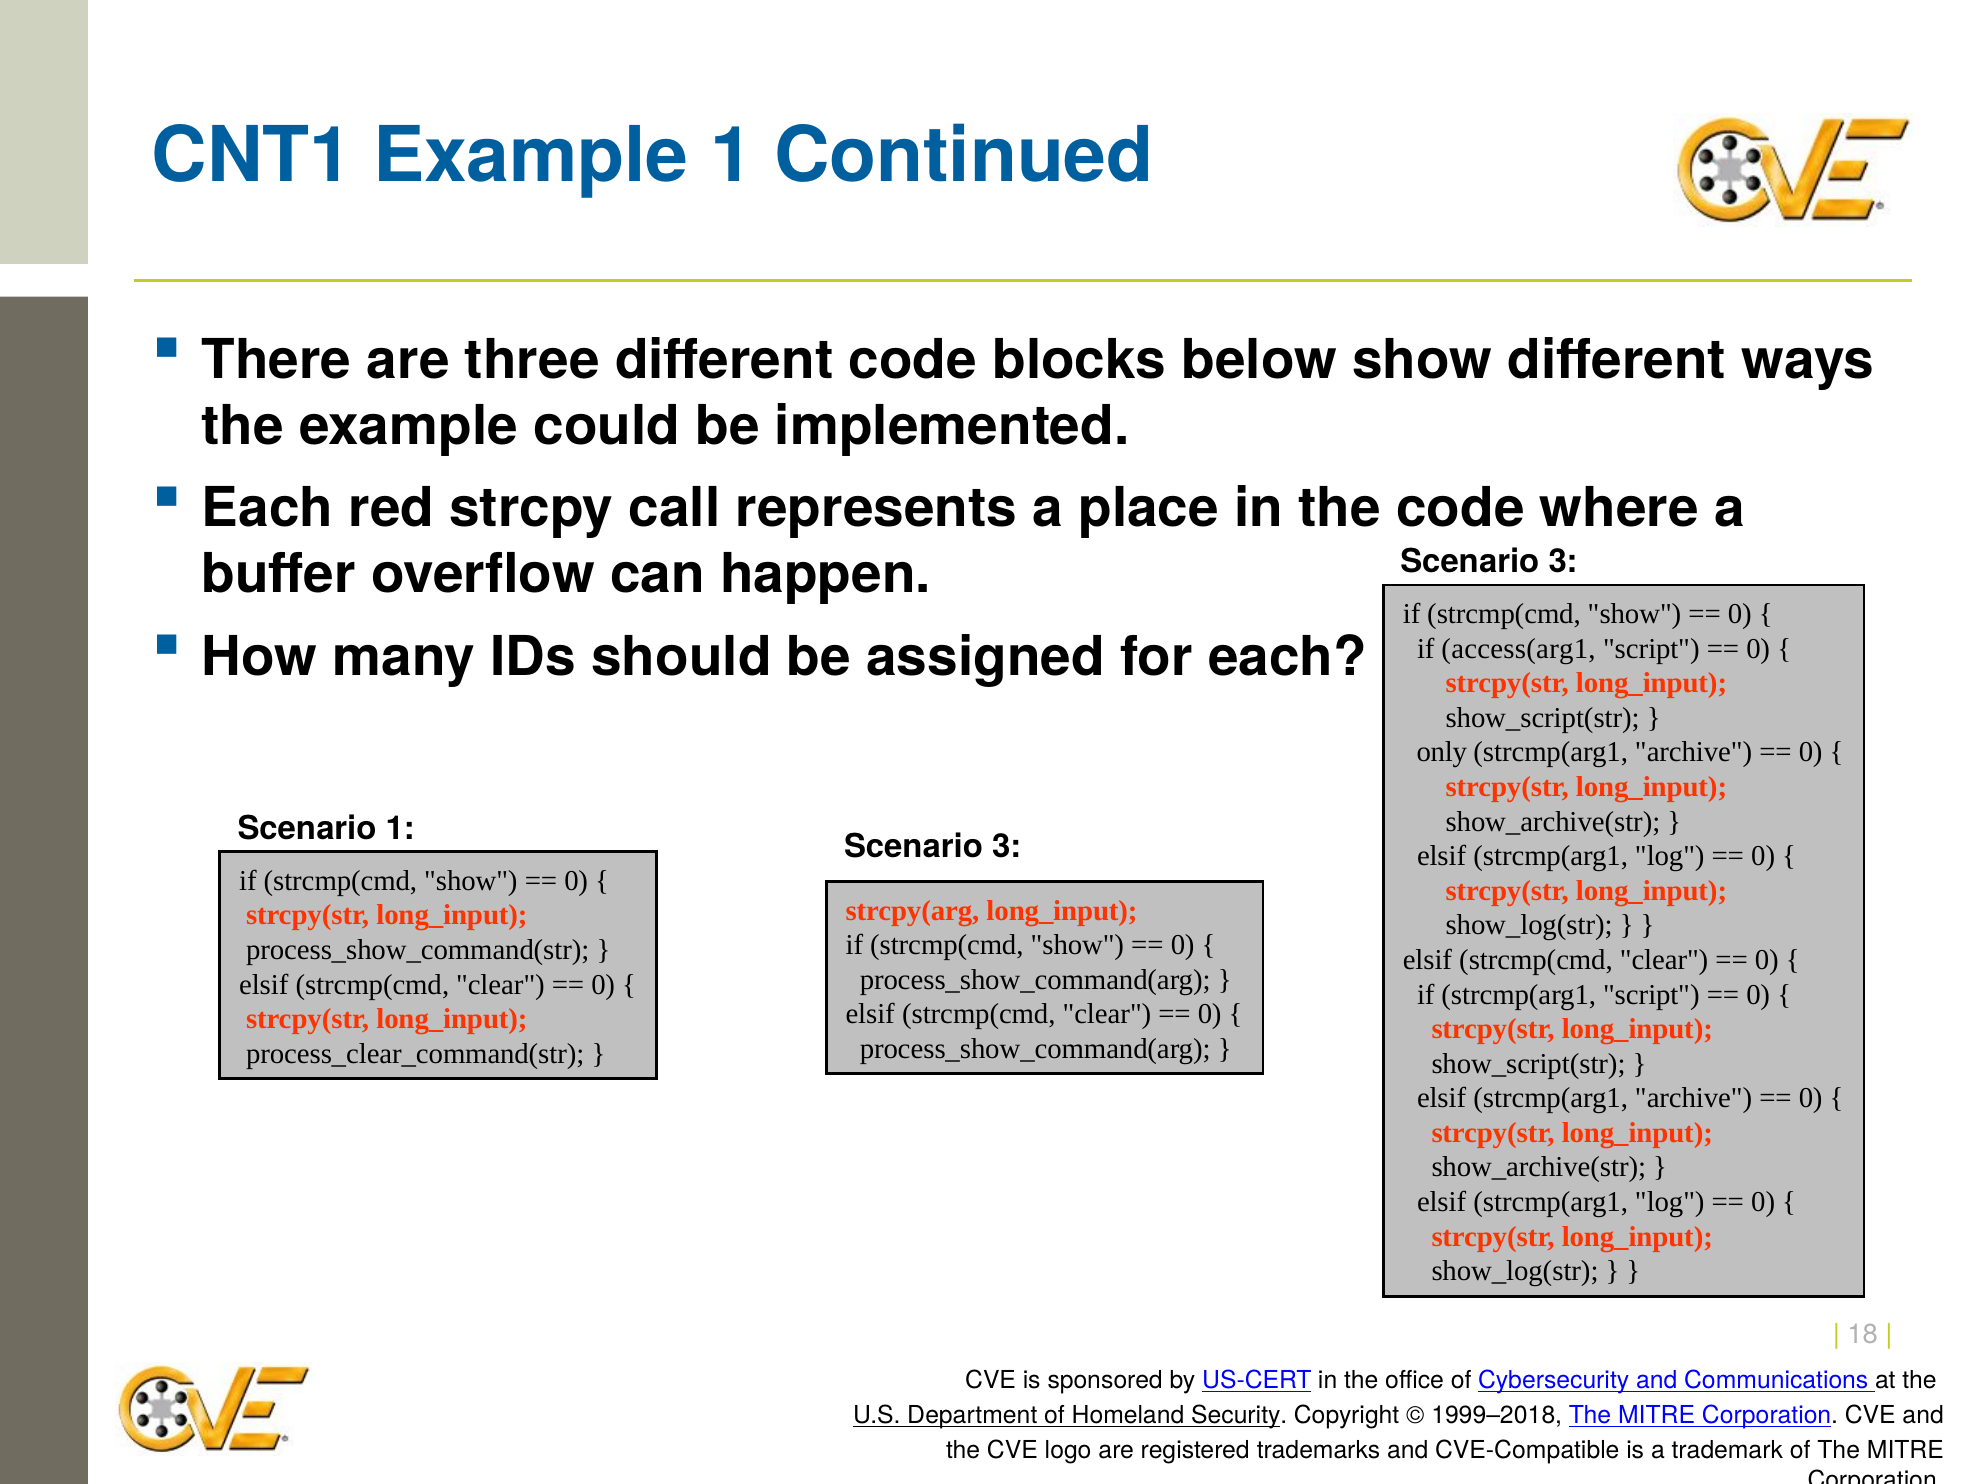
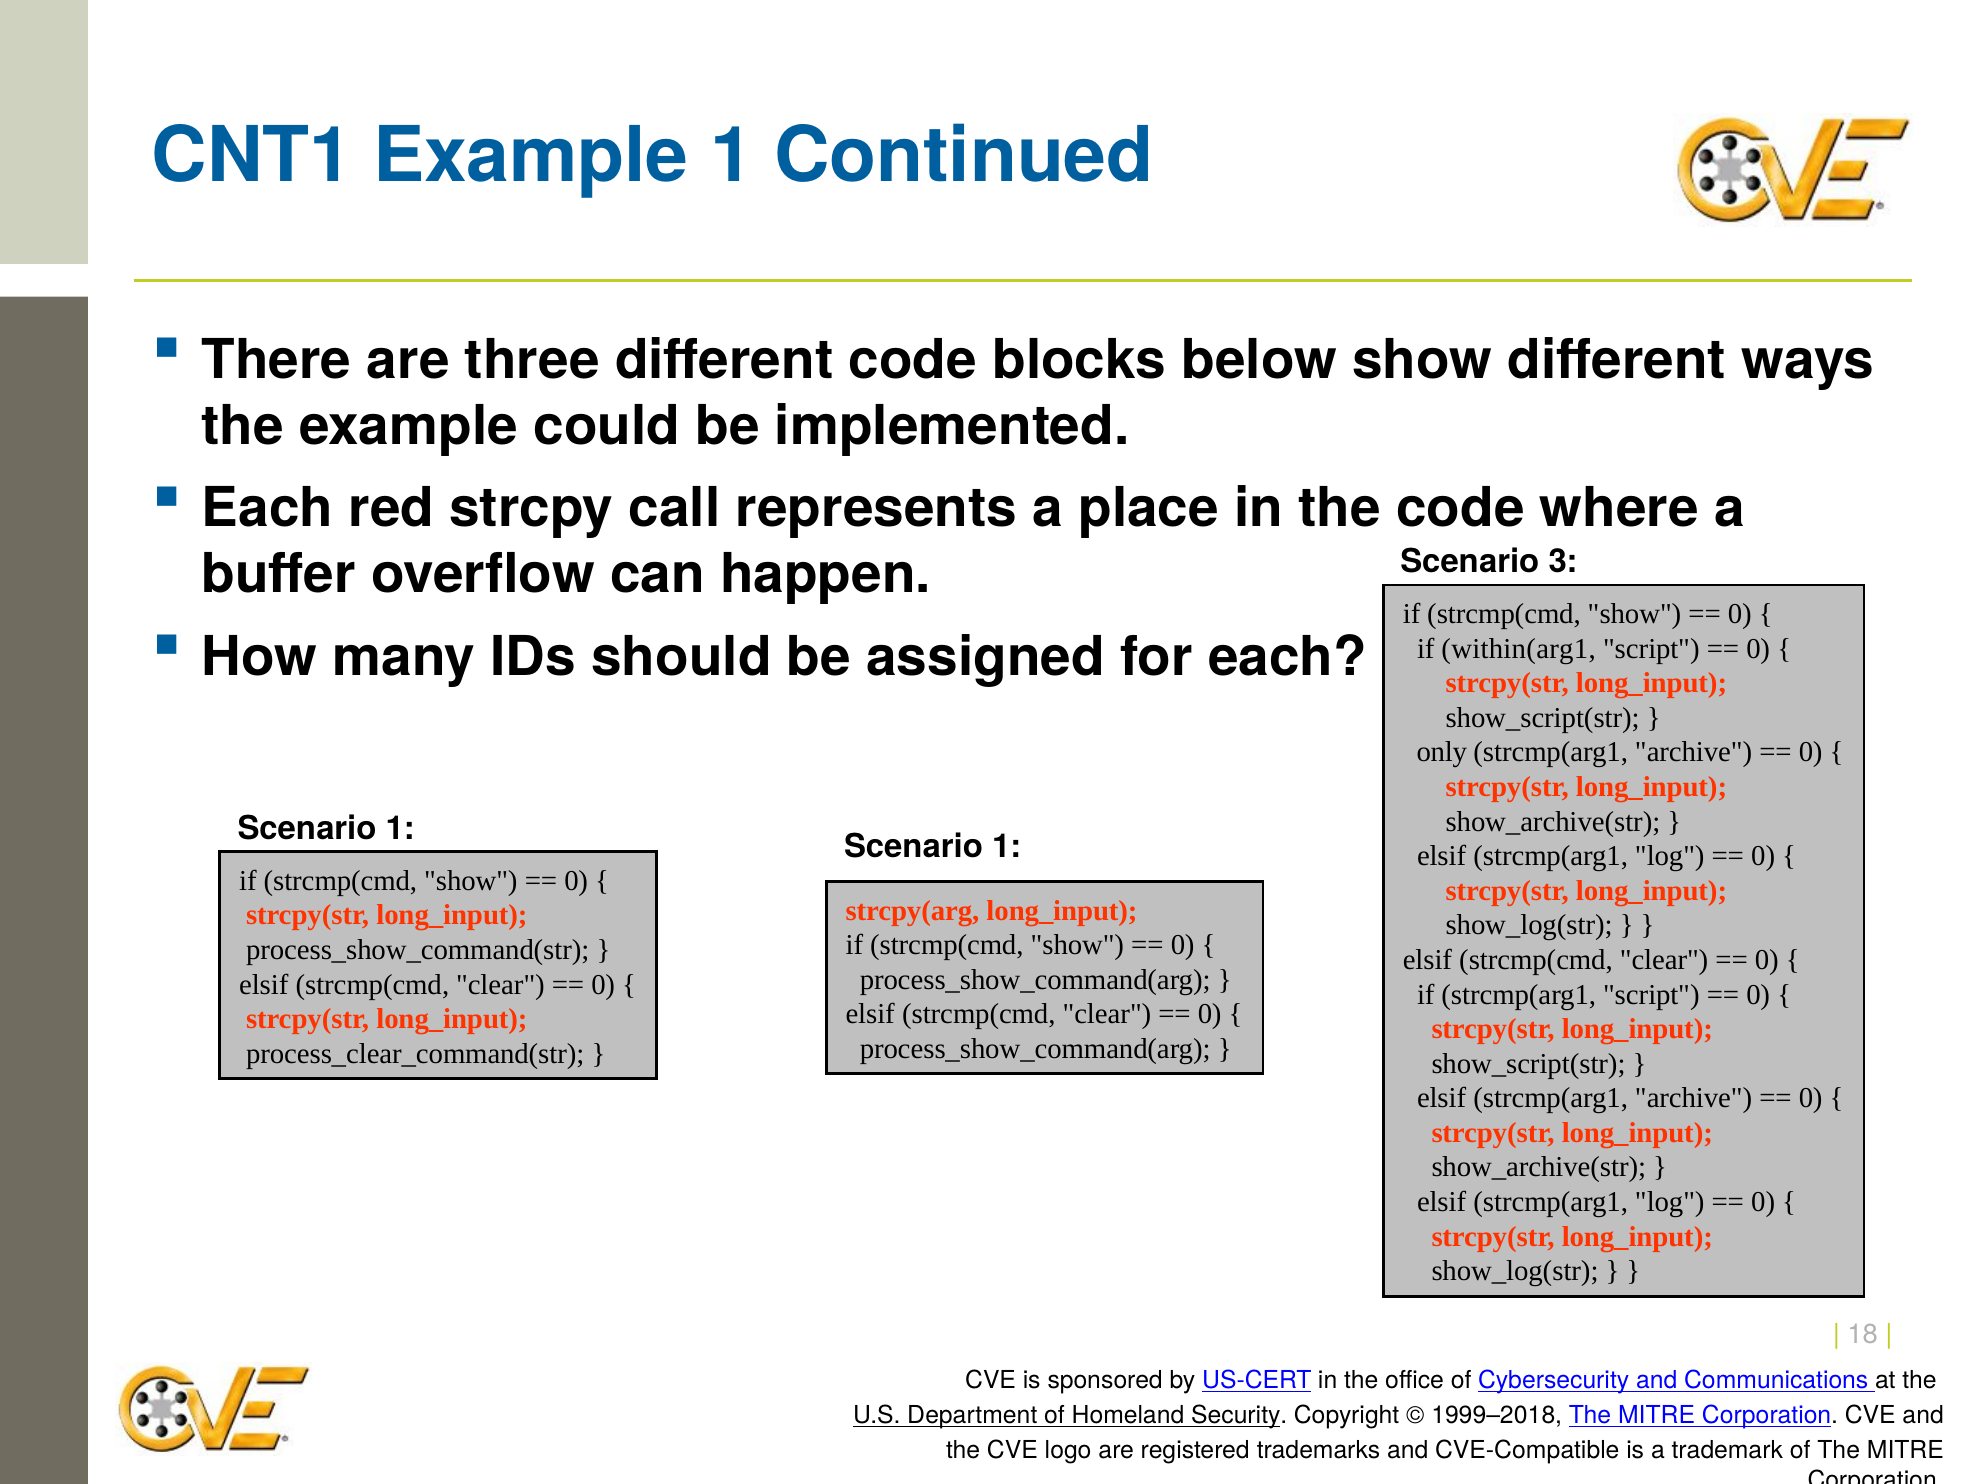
access(arg1: access(arg1 -> within(arg1
3 at (1007, 846): 3 -> 1
